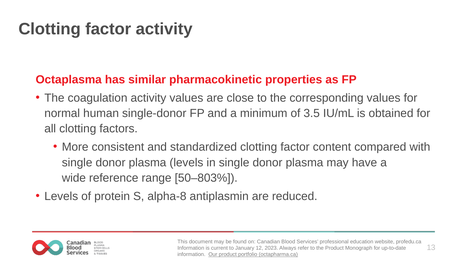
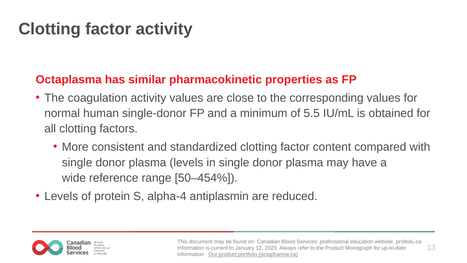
3.5: 3.5 -> 5.5
50–803%: 50–803% -> 50–454%
alpha-8: alpha-8 -> alpha-4
